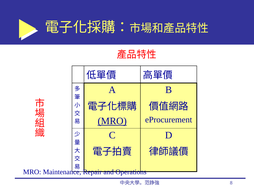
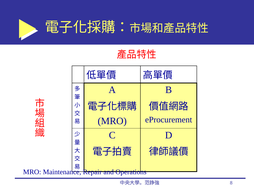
MRO at (112, 121) underline: present -> none
